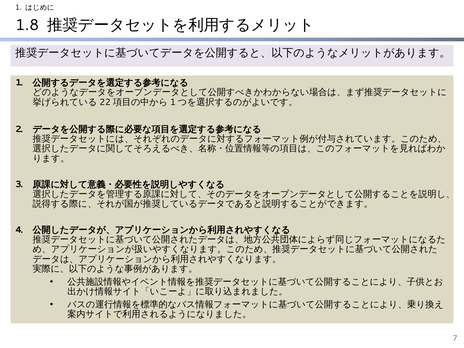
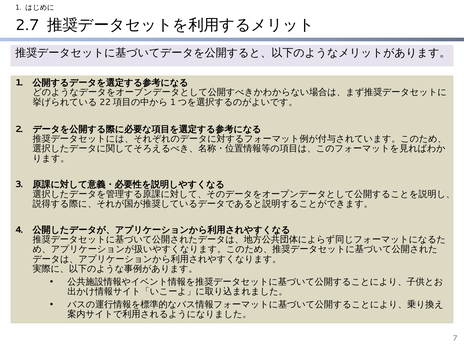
1.8: 1.8 -> 2.7
